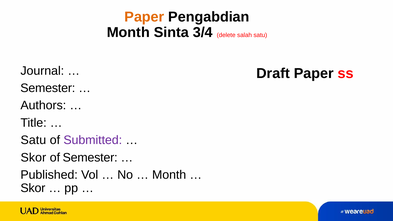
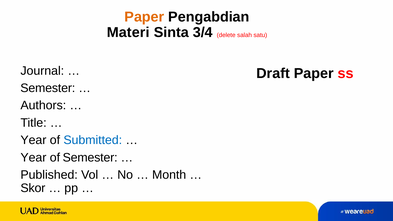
Month at (128, 32): Month -> Materi
Satu at (33, 140): Satu -> Year
Submitted colour: purple -> blue
Skor at (33, 158): Skor -> Year
